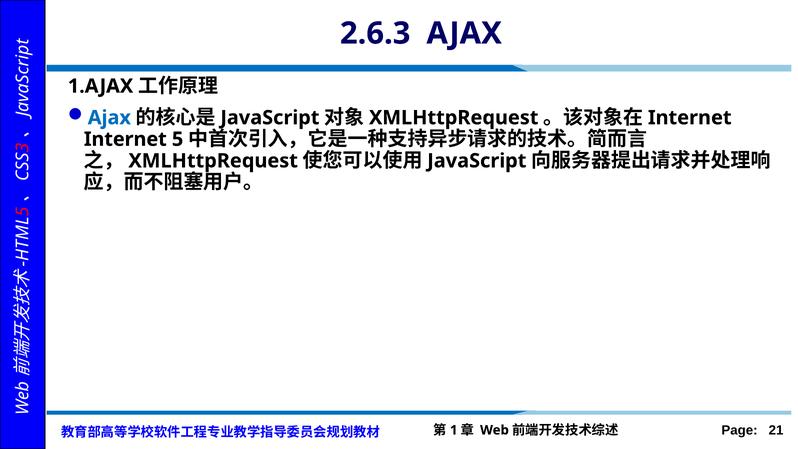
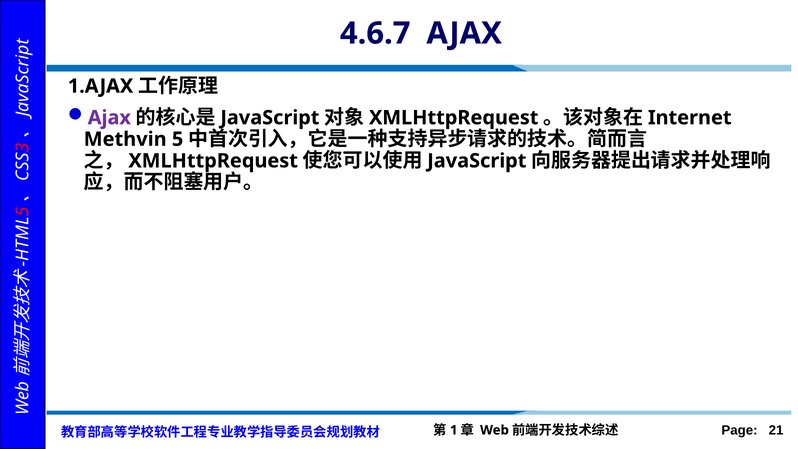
2.6.3: 2.6.3 -> 4.6.7
Ajax at (109, 118) colour: blue -> purple
Internet at (125, 139): Internet -> Methvin
